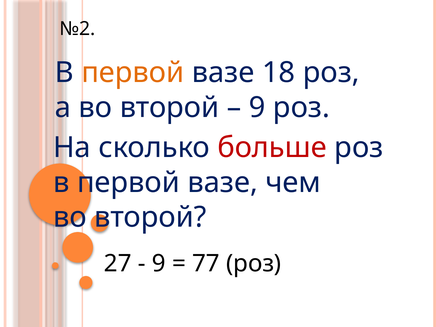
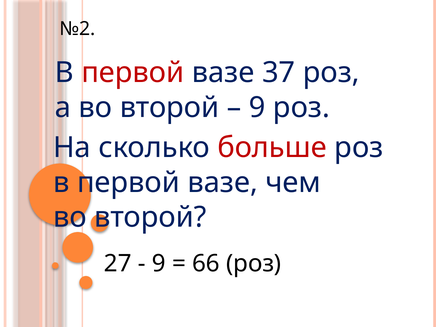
первой at (133, 73) colour: orange -> red
18: 18 -> 37
77: 77 -> 66
